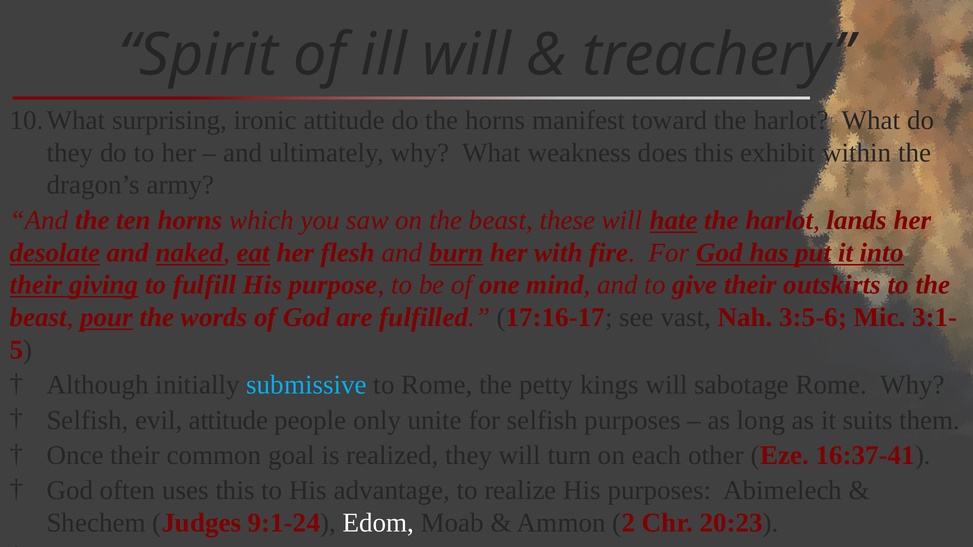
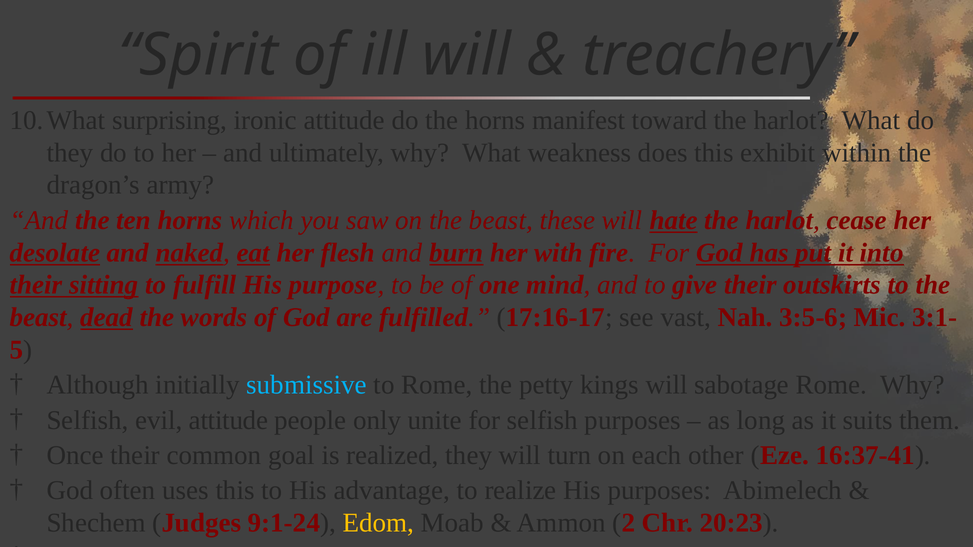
lands: lands -> cease
giving: giving -> sitting
pour: pour -> dead
Edom colour: white -> yellow
